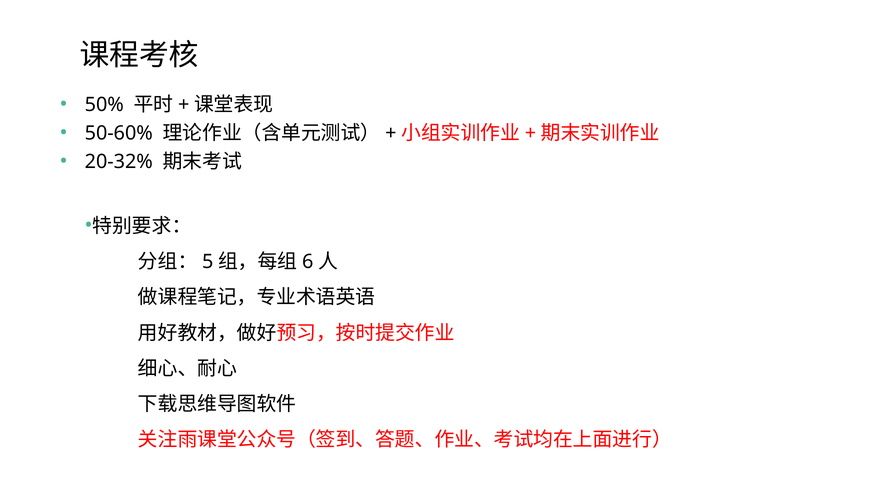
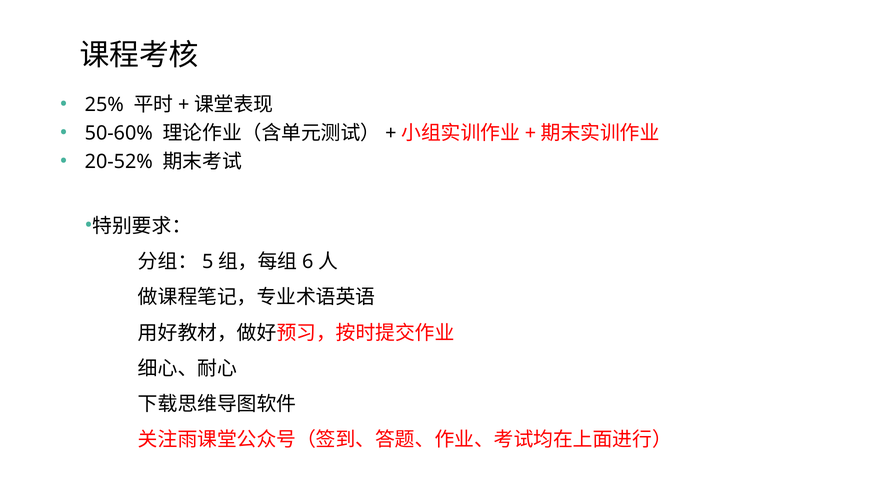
50%: 50% -> 25%
20-32%: 20-32% -> 20-52%
